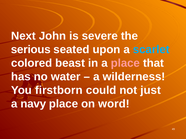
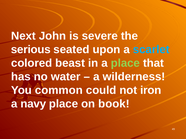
place at (125, 63) colour: pink -> light green
firstborn: firstborn -> common
just: just -> iron
word: word -> book
